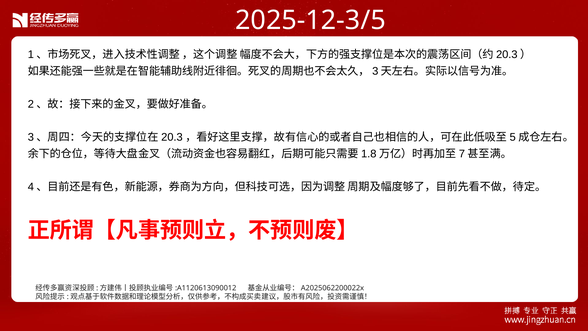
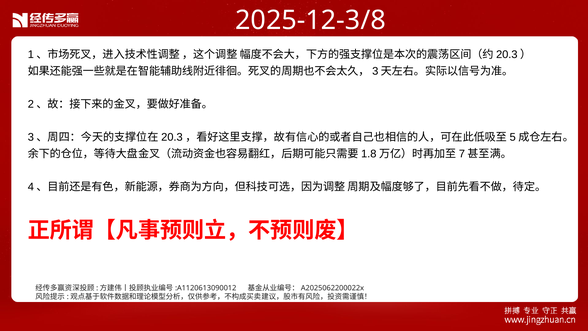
2025-12-3/5: 2025-12-3/5 -> 2025-12-3/8
